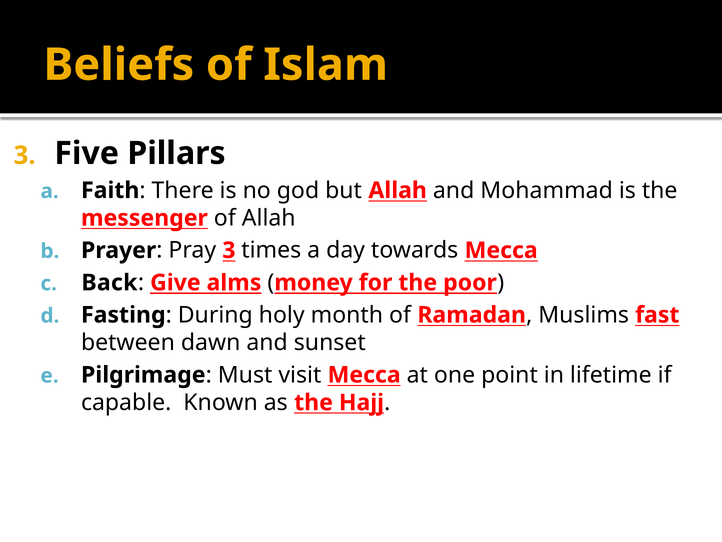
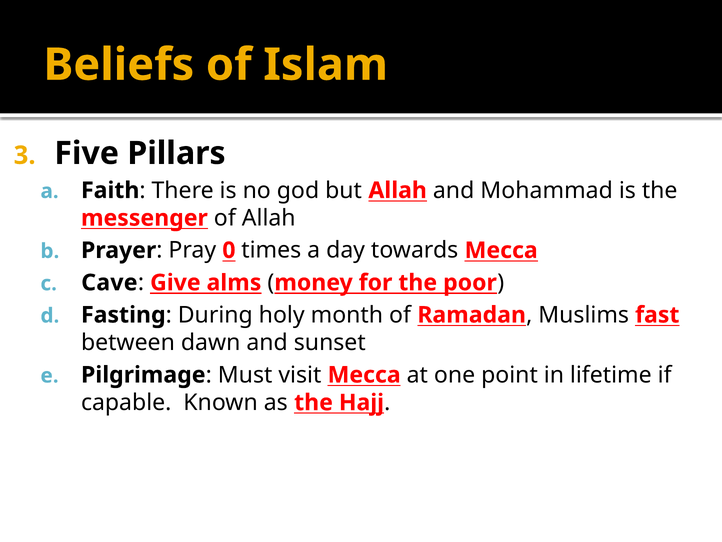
Pray 3: 3 -> 0
Back: Back -> Cave
